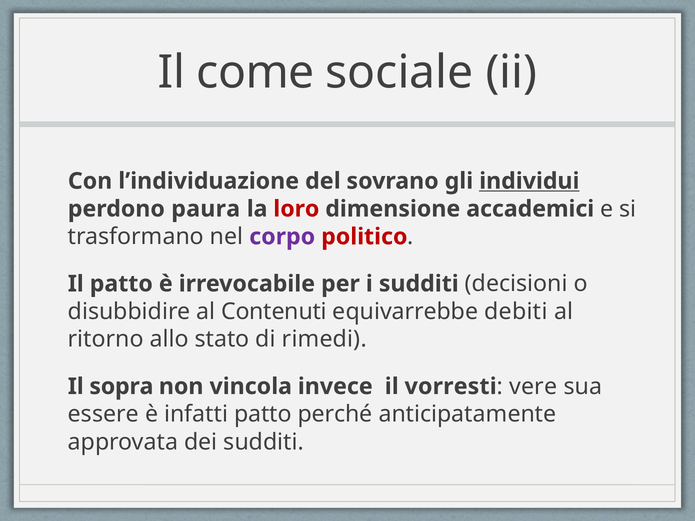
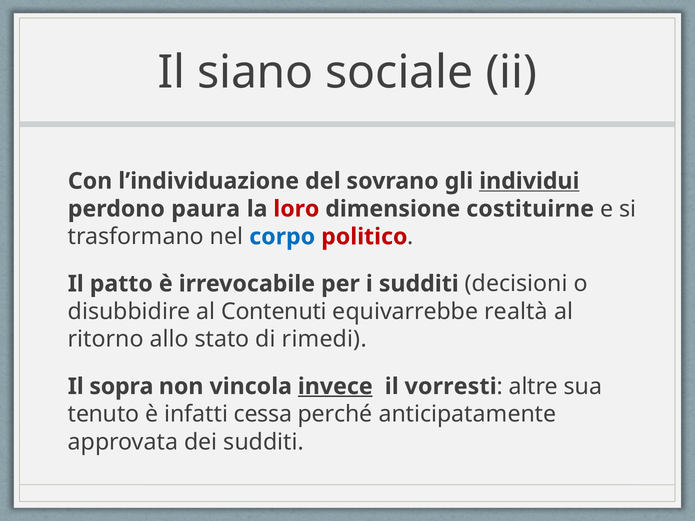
come: come -> siano
accademici: accademici -> costituirne
corpo colour: purple -> blue
debiti: debiti -> realtà
invece underline: none -> present
vere: vere -> altre
essere: essere -> tenuto
infatti patto: patto -> cessa
